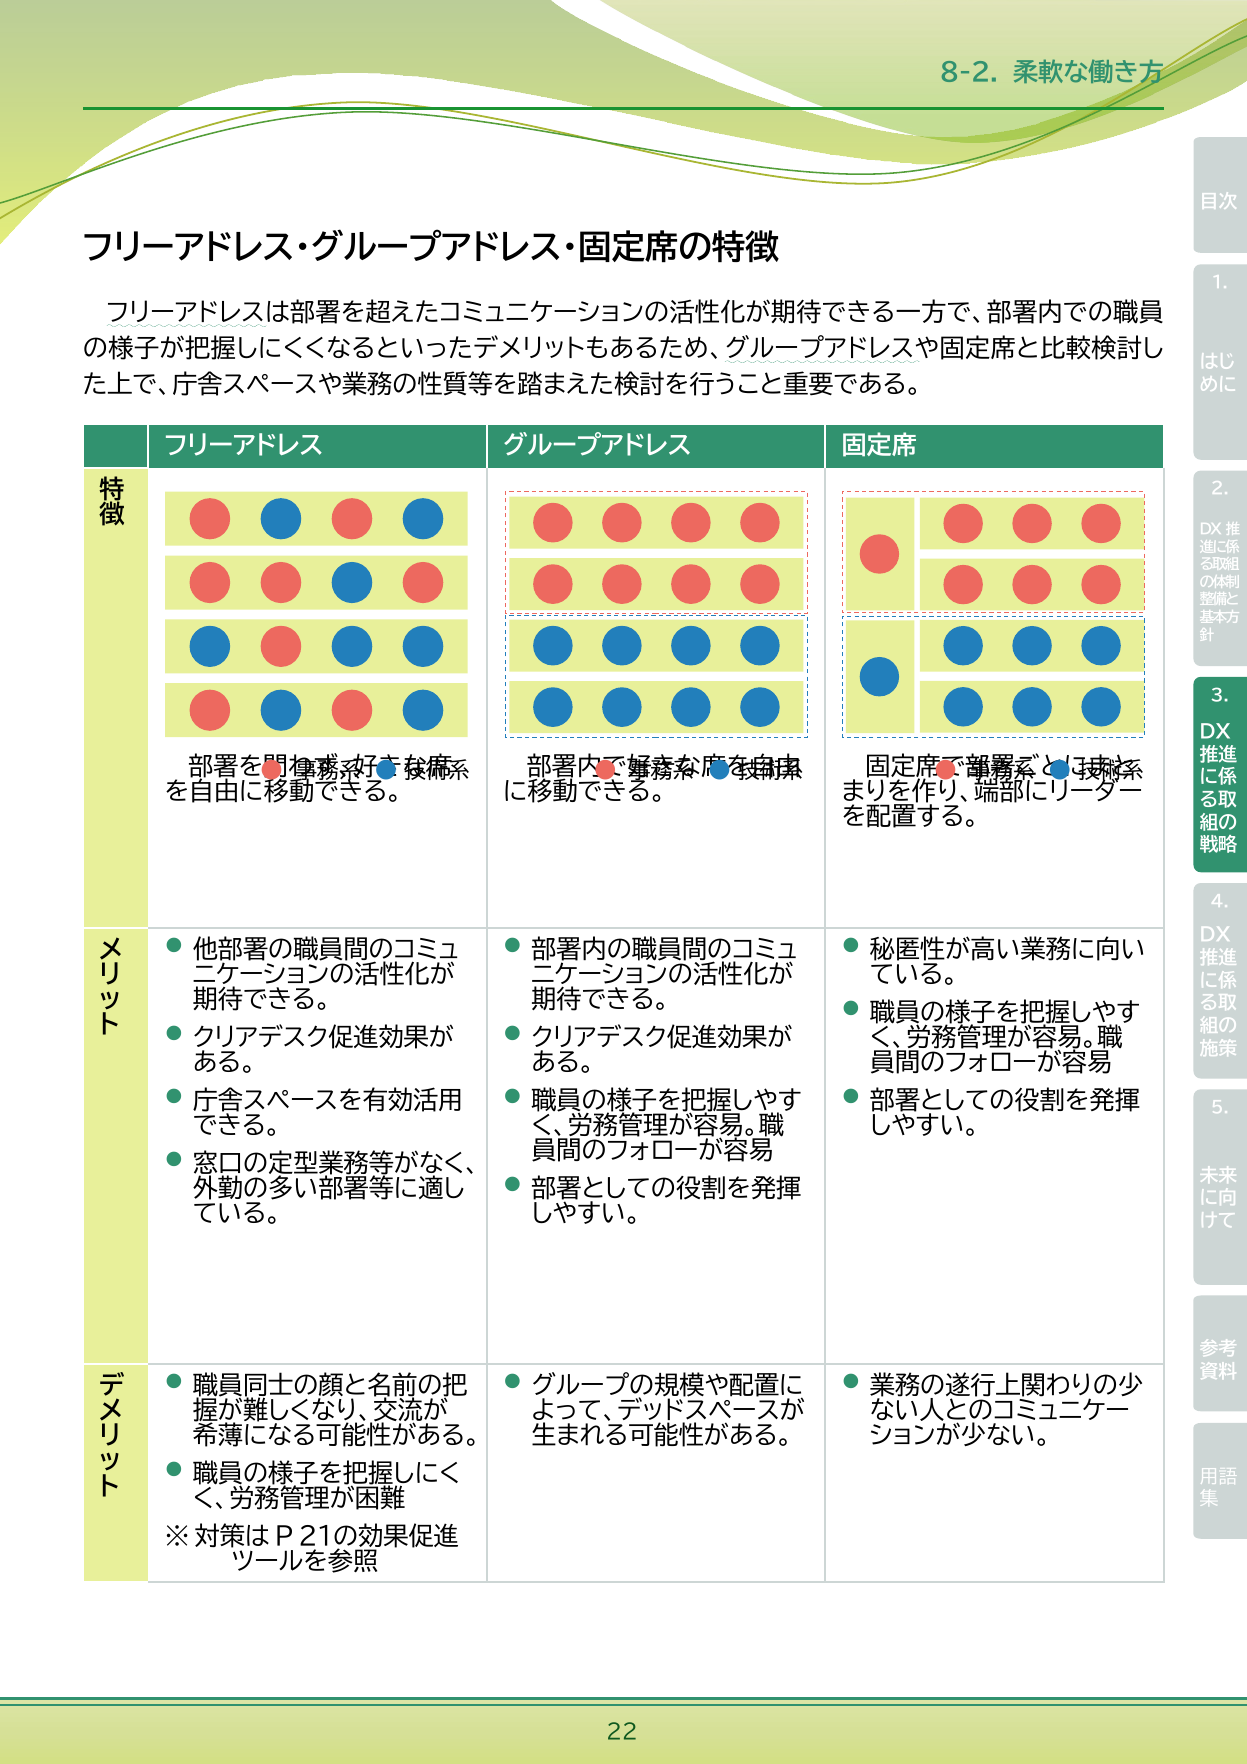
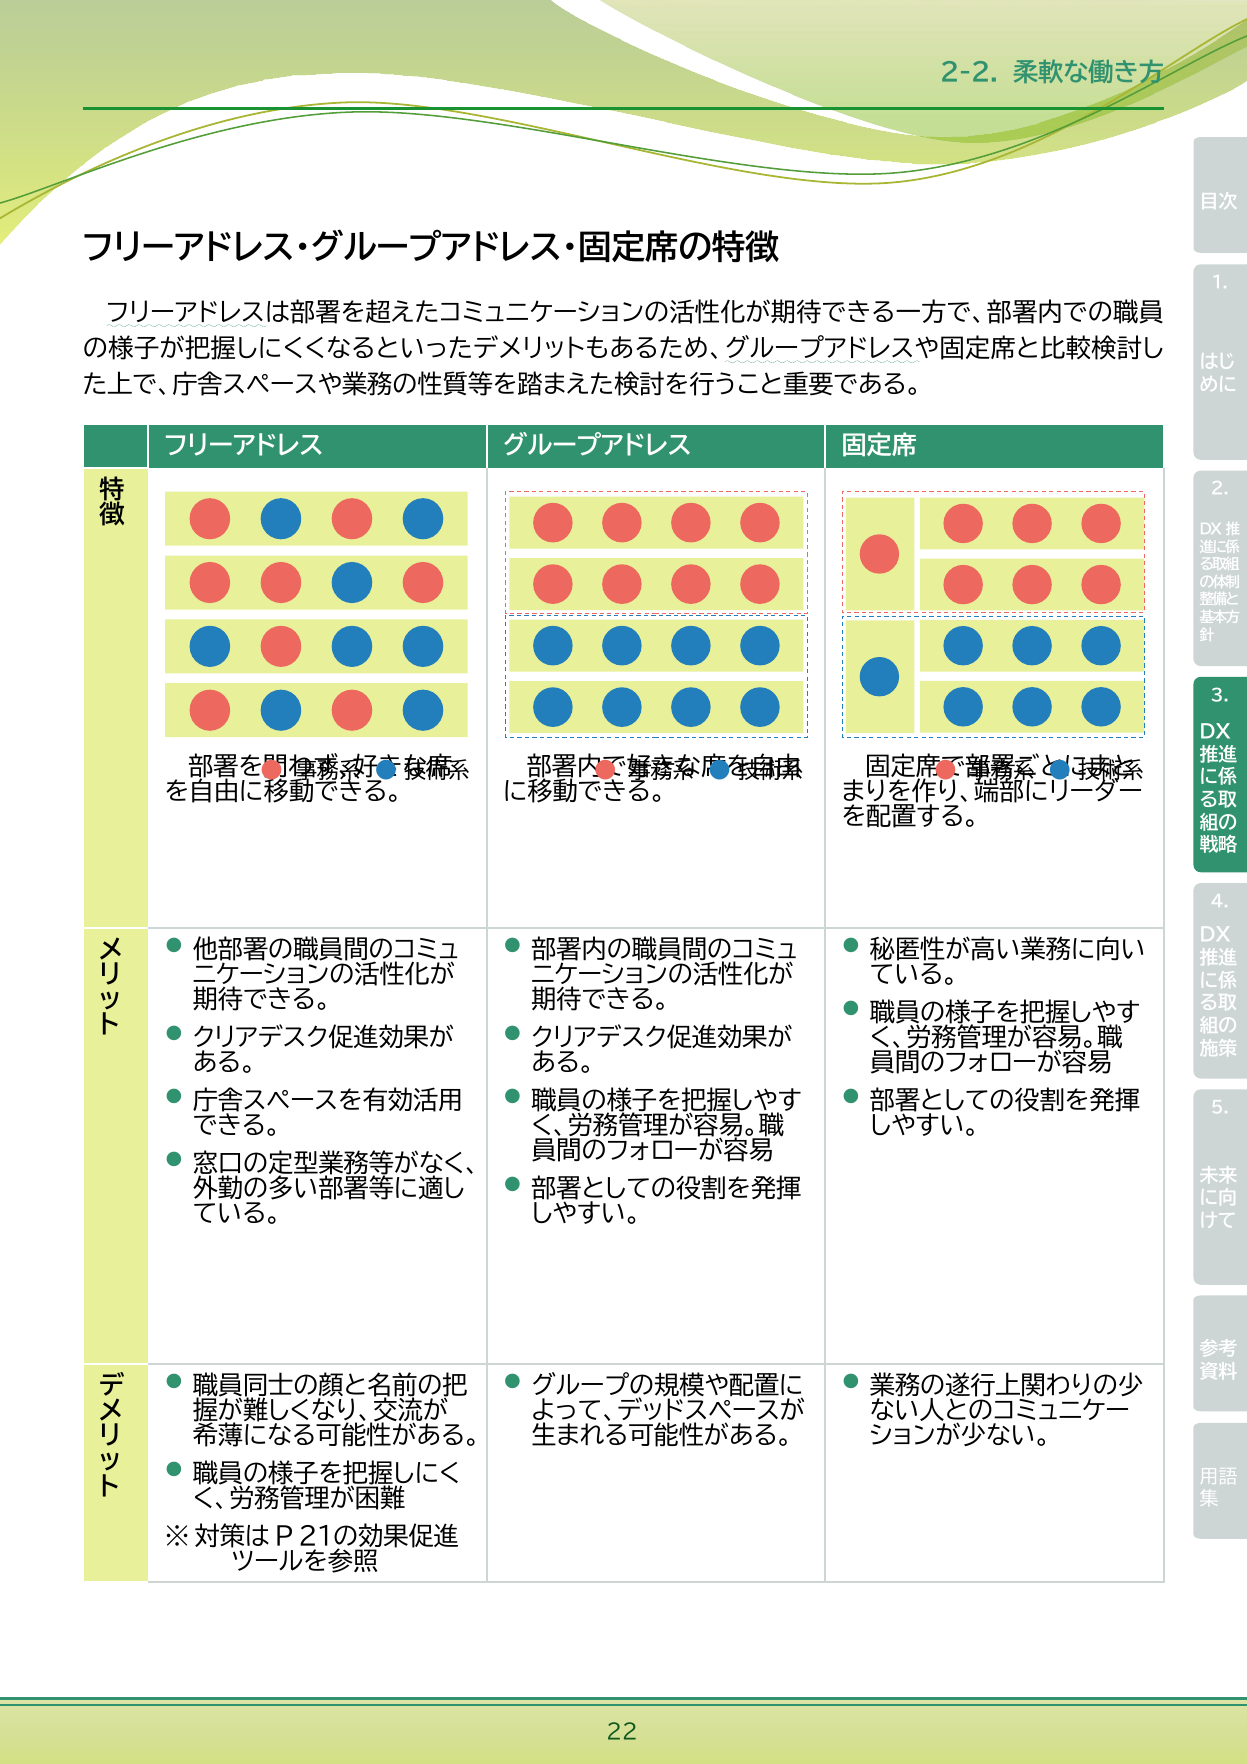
8-2: 8-2 -> 2-2
